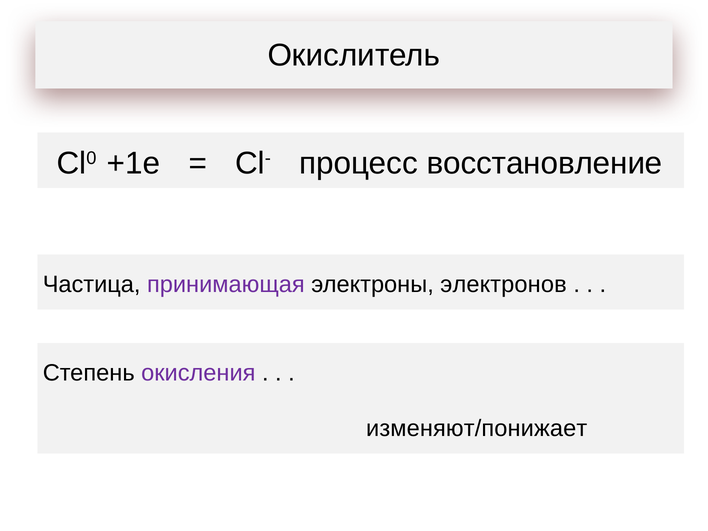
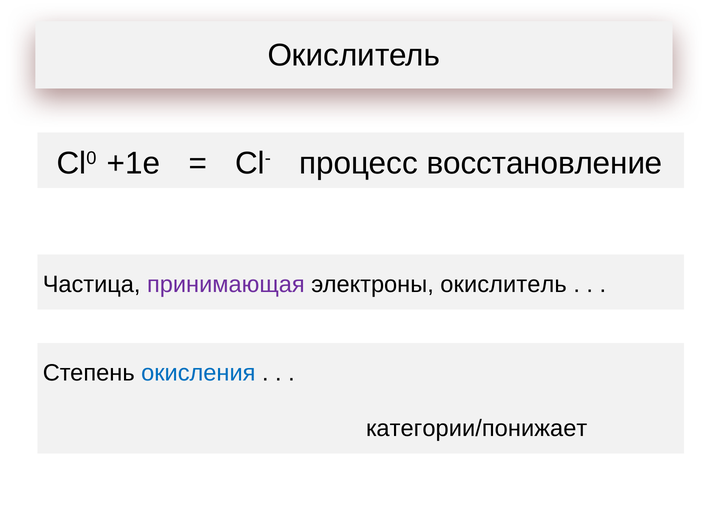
электроны электронов: электронов -> окислитель
окисления colour: purple -> blue
изменяют/понижает: изменяют/понижает -> категории/понижает
